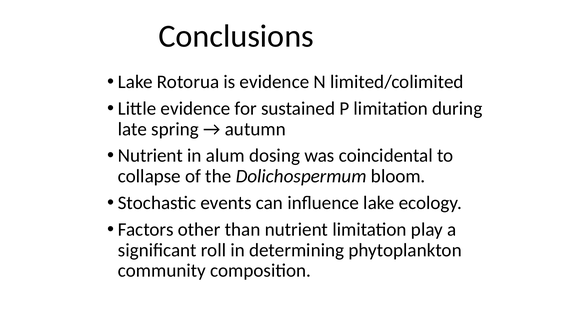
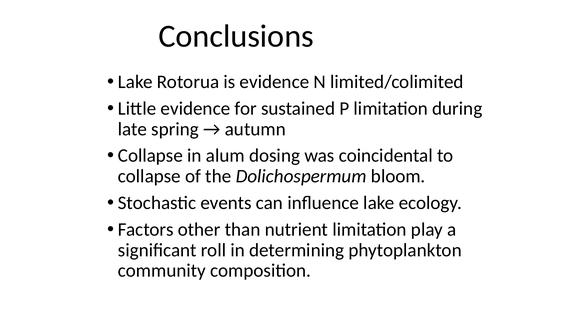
Nutrient at (150, 156): Nutrient -> Collapse
